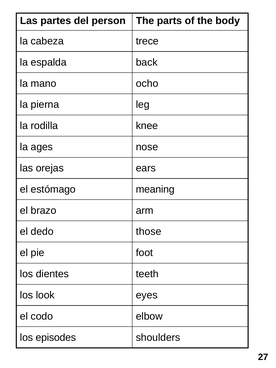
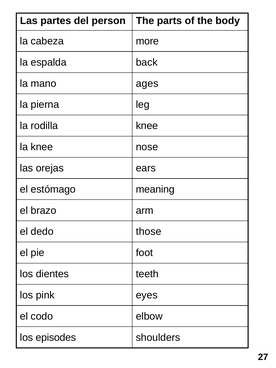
trece: trece -> more
ocho: ocho -> ages
la ages: ages -> knee
look: look -> pink
